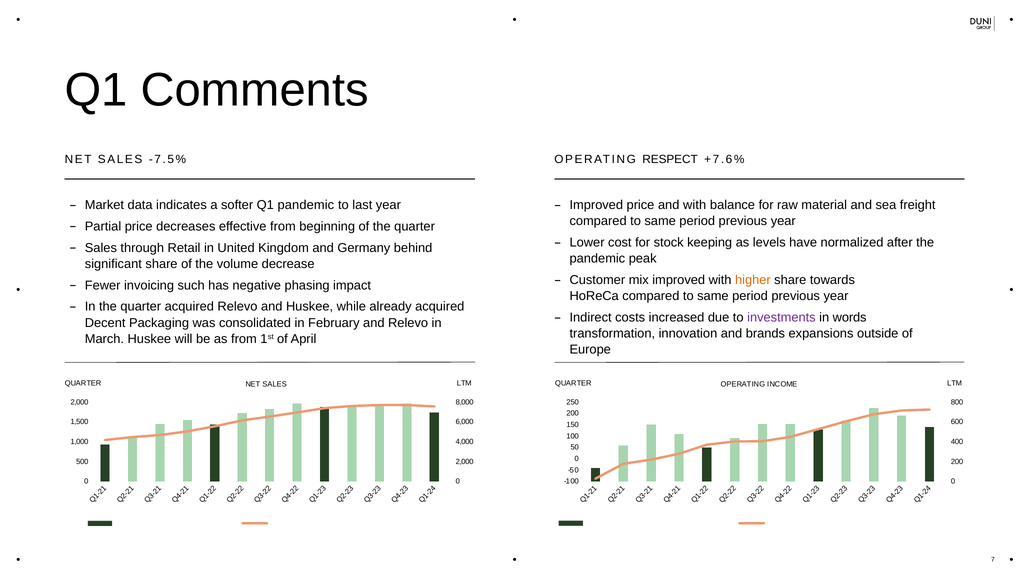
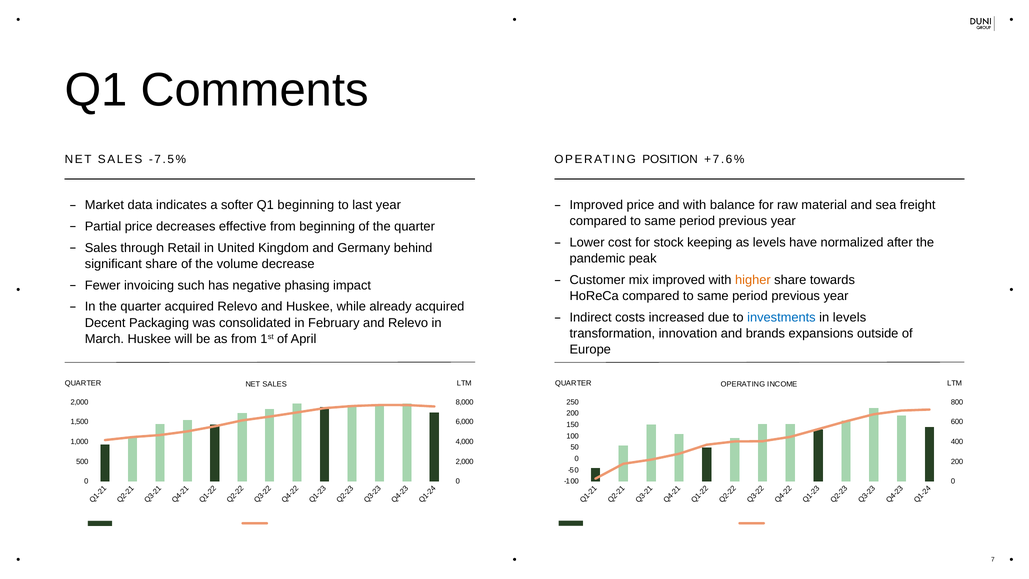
RESPECT: RESPECT -> POSITION
Q1 pandemic: pandemic -> beginning
investments colour: purple -> blue
in words: words -> levels
